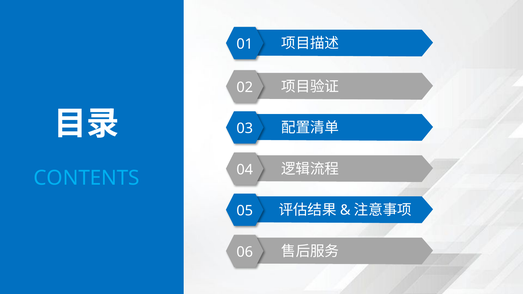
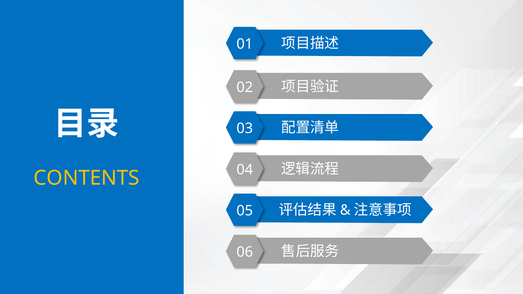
CONTENTS colour: light blue -> yellow
